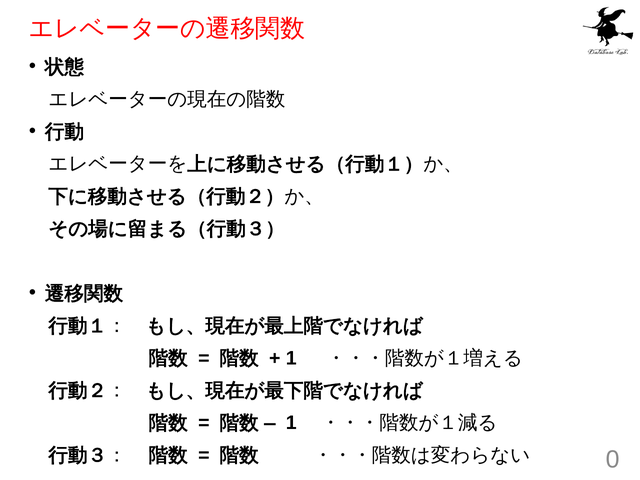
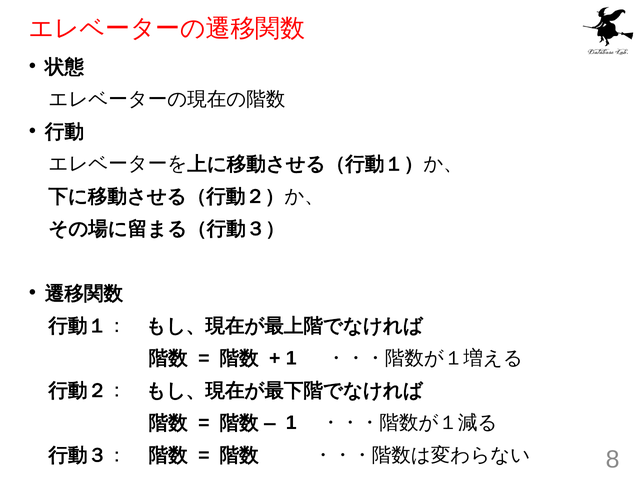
0: 0 -> 8
